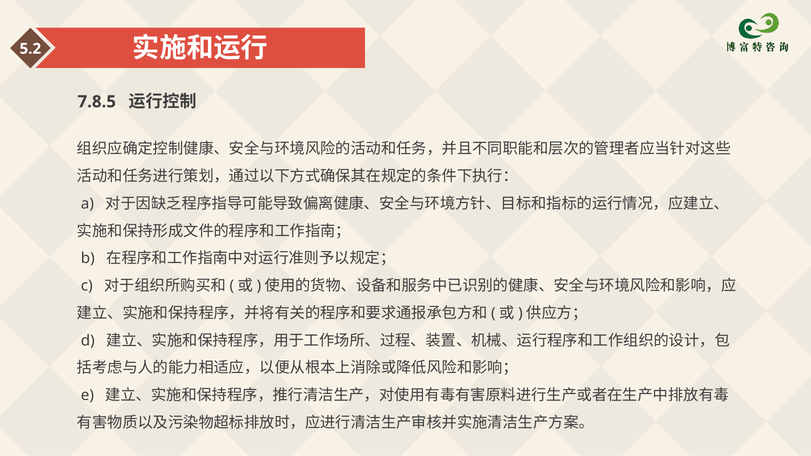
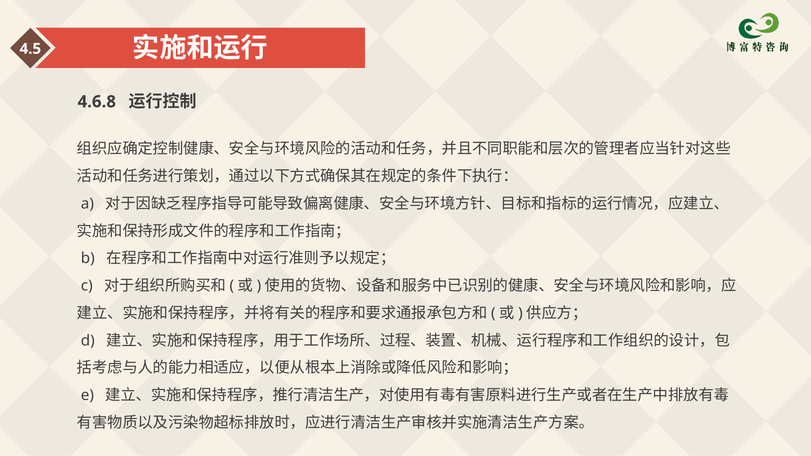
5.2: 5.2 -> 4.5
7.8.5: 7.8.5 -> 4.6.8
